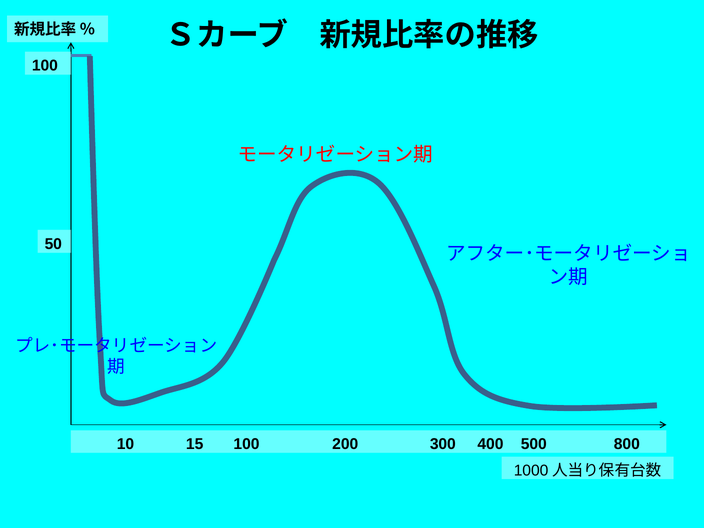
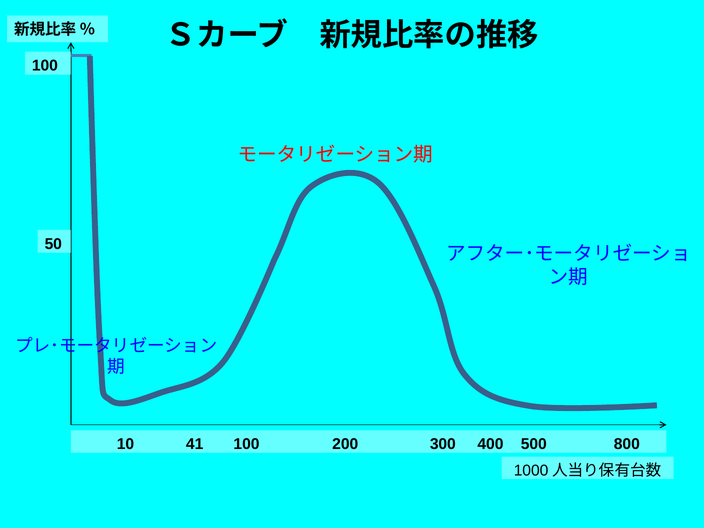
15: 15 -> 41
